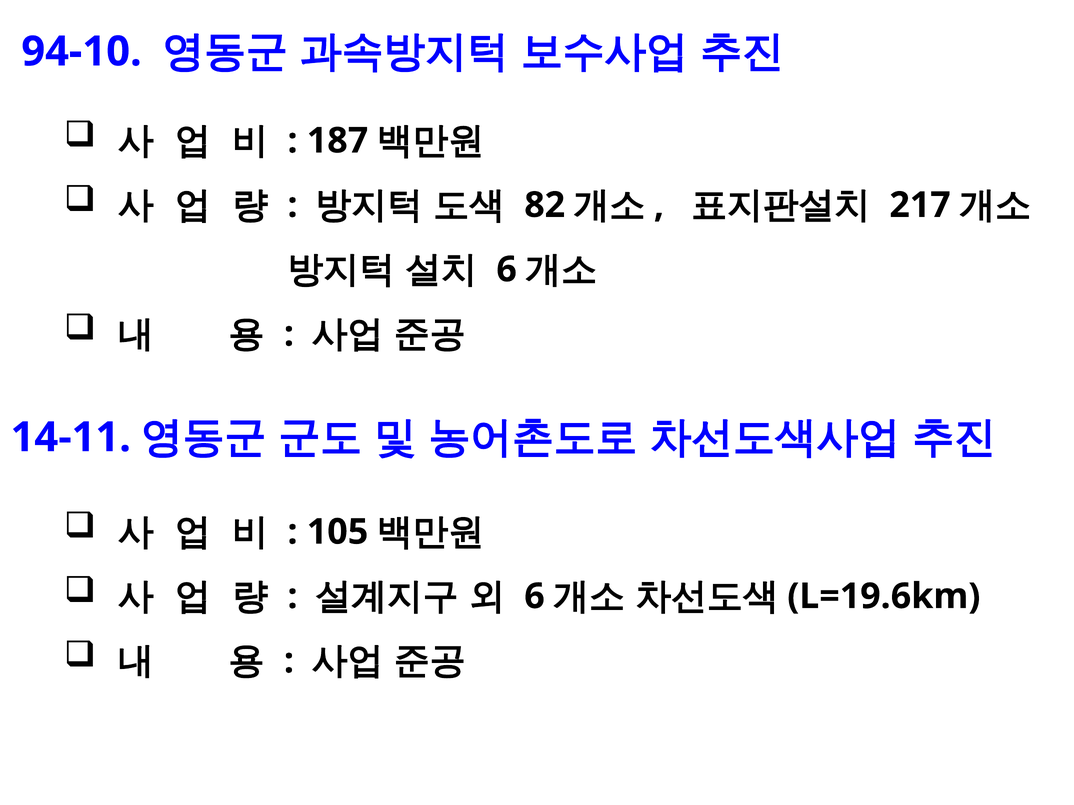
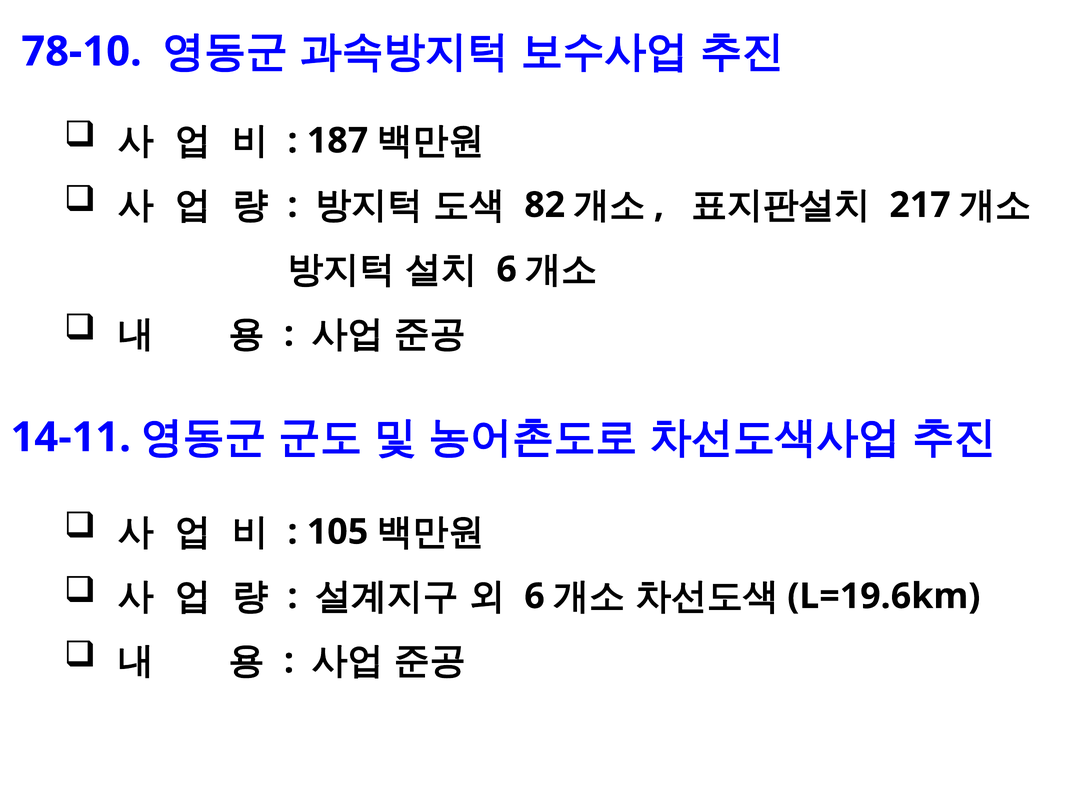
94-10: 94-10 -> 78-10
